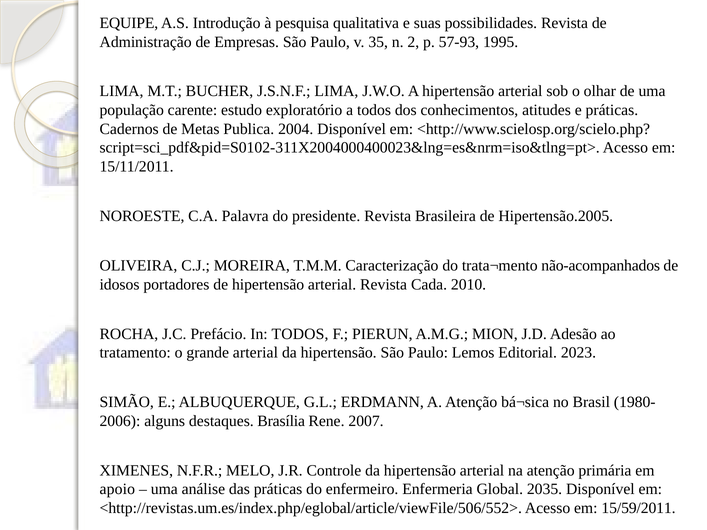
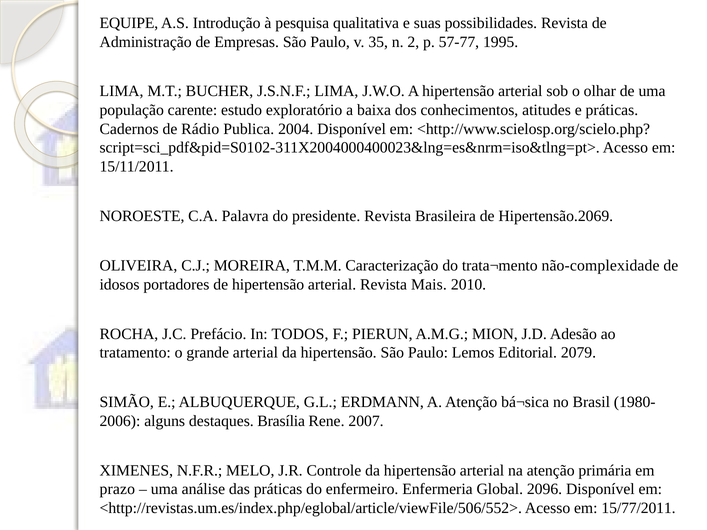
57-93: 57-93 -> 57-77
a todos: todos -> baixa
Metas: Metas -> Rádio
Hipertensão.2005: Hipertensão.2005 -> Hipertensão.2069
não-acompanhados: não-acompanhados -> não-complexidade
Cada: Cada -> Mais
2023: 2023 -> 2079
apoio: apoio -> prazo
2035: 2035 -> 2096
15/59/2011: 15/59/2011 -> 15/77/2011
